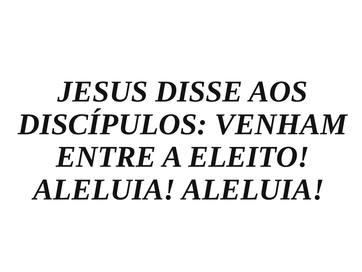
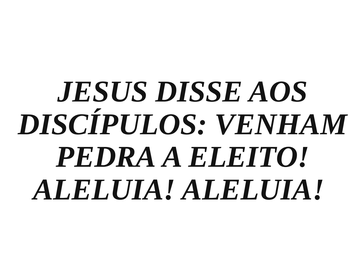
ENTRE: ENTRE -> PEDRA
